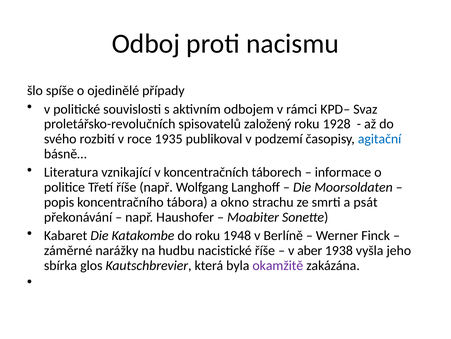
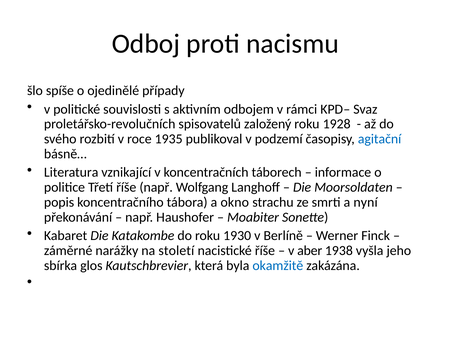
psát: psát -> nyní
1948: 1948 -> 1930
hudbu: hudbu -> století
okamžitě colour: purple -> blue
